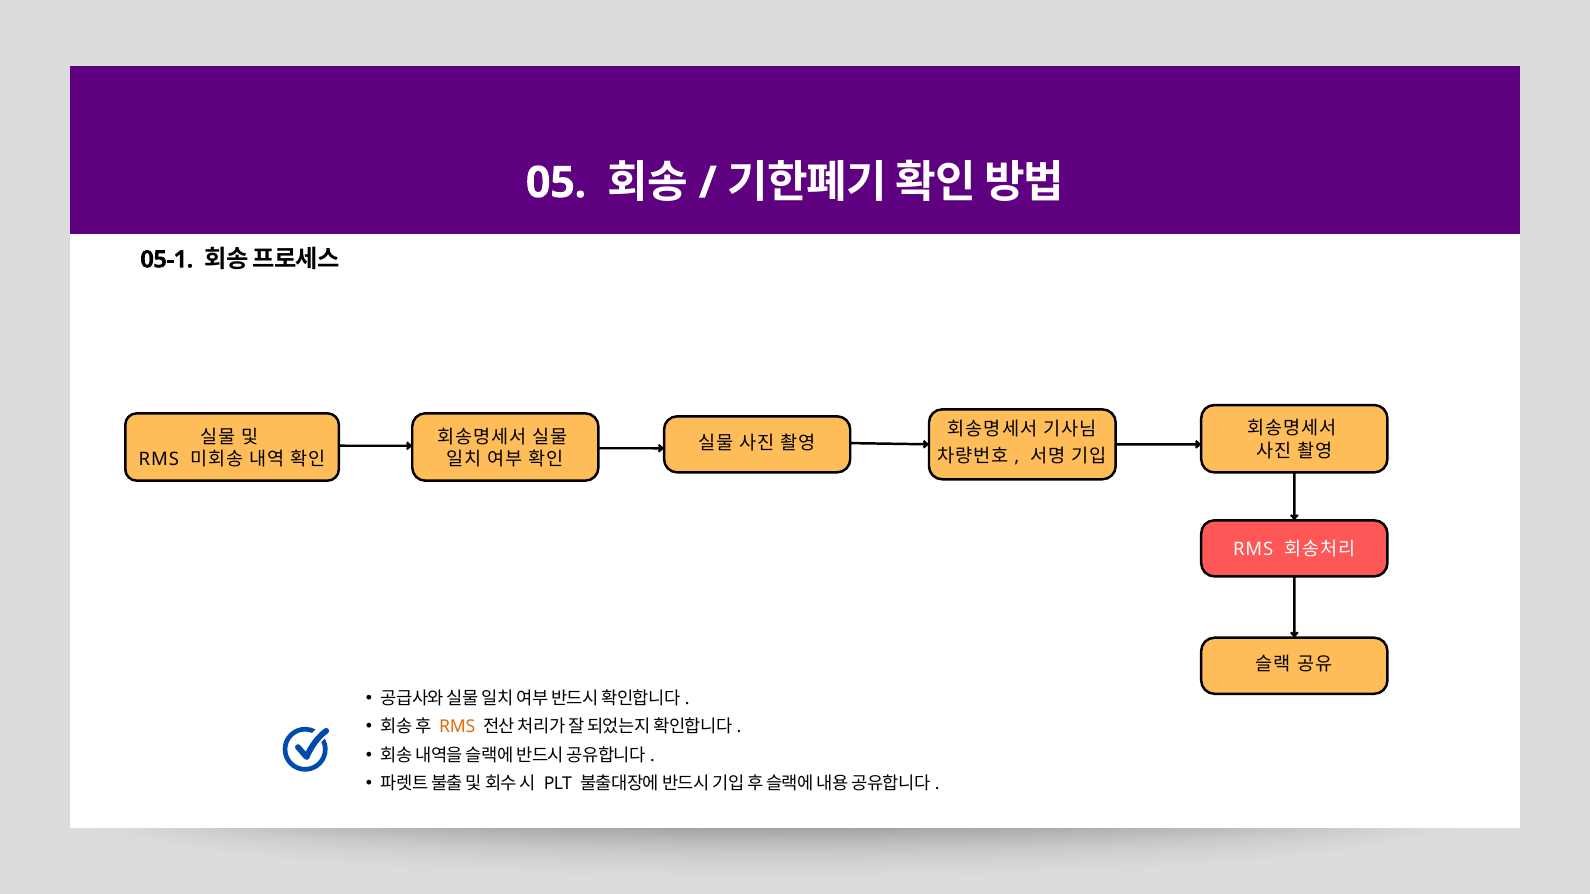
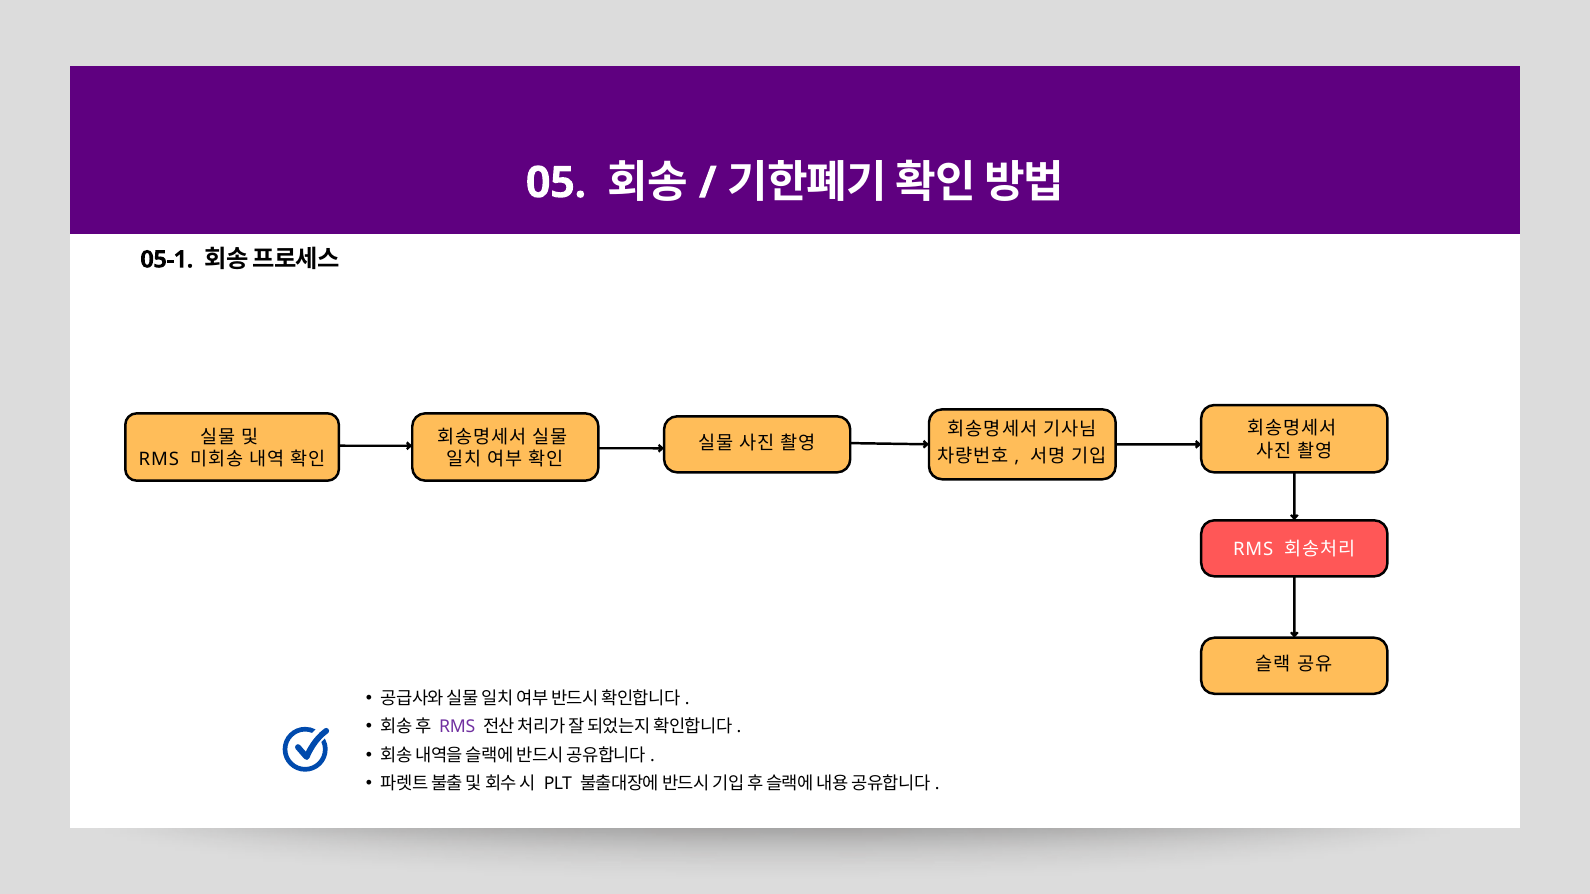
RMS at (457, 727) colour: orange -> purple
